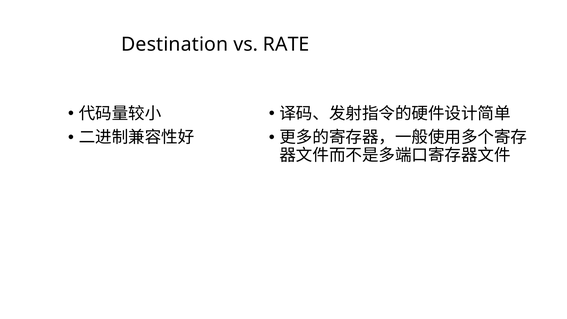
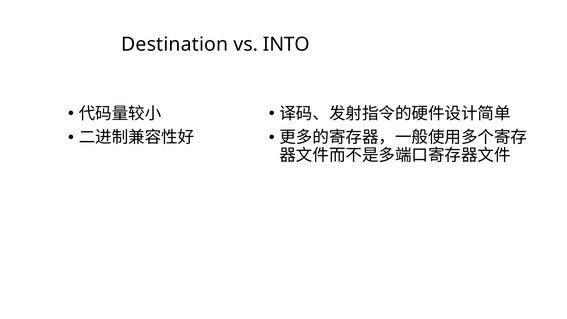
RATE: RATE -> INTO
